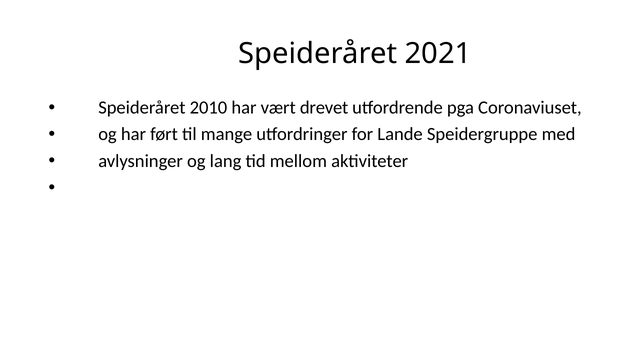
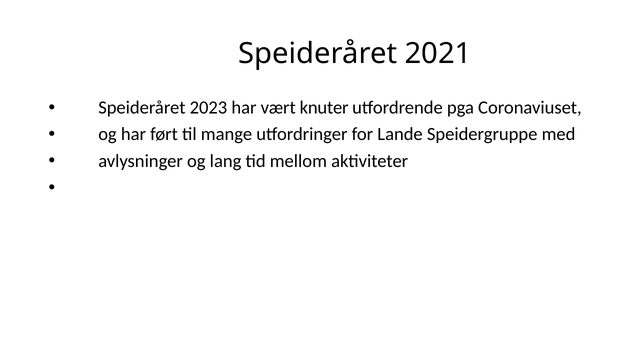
2010: 2010 -> 2023
drevet: drevet -> knuter
